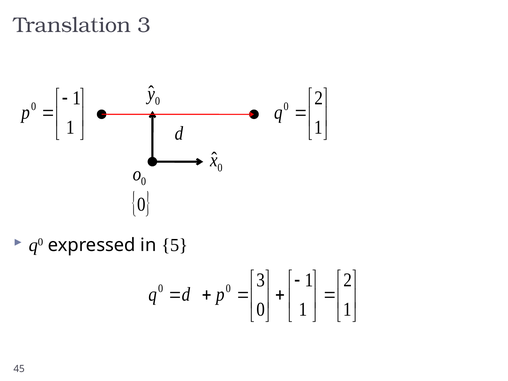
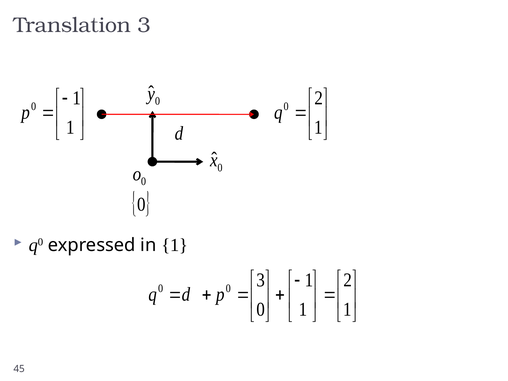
in 5: 5 -> 1
